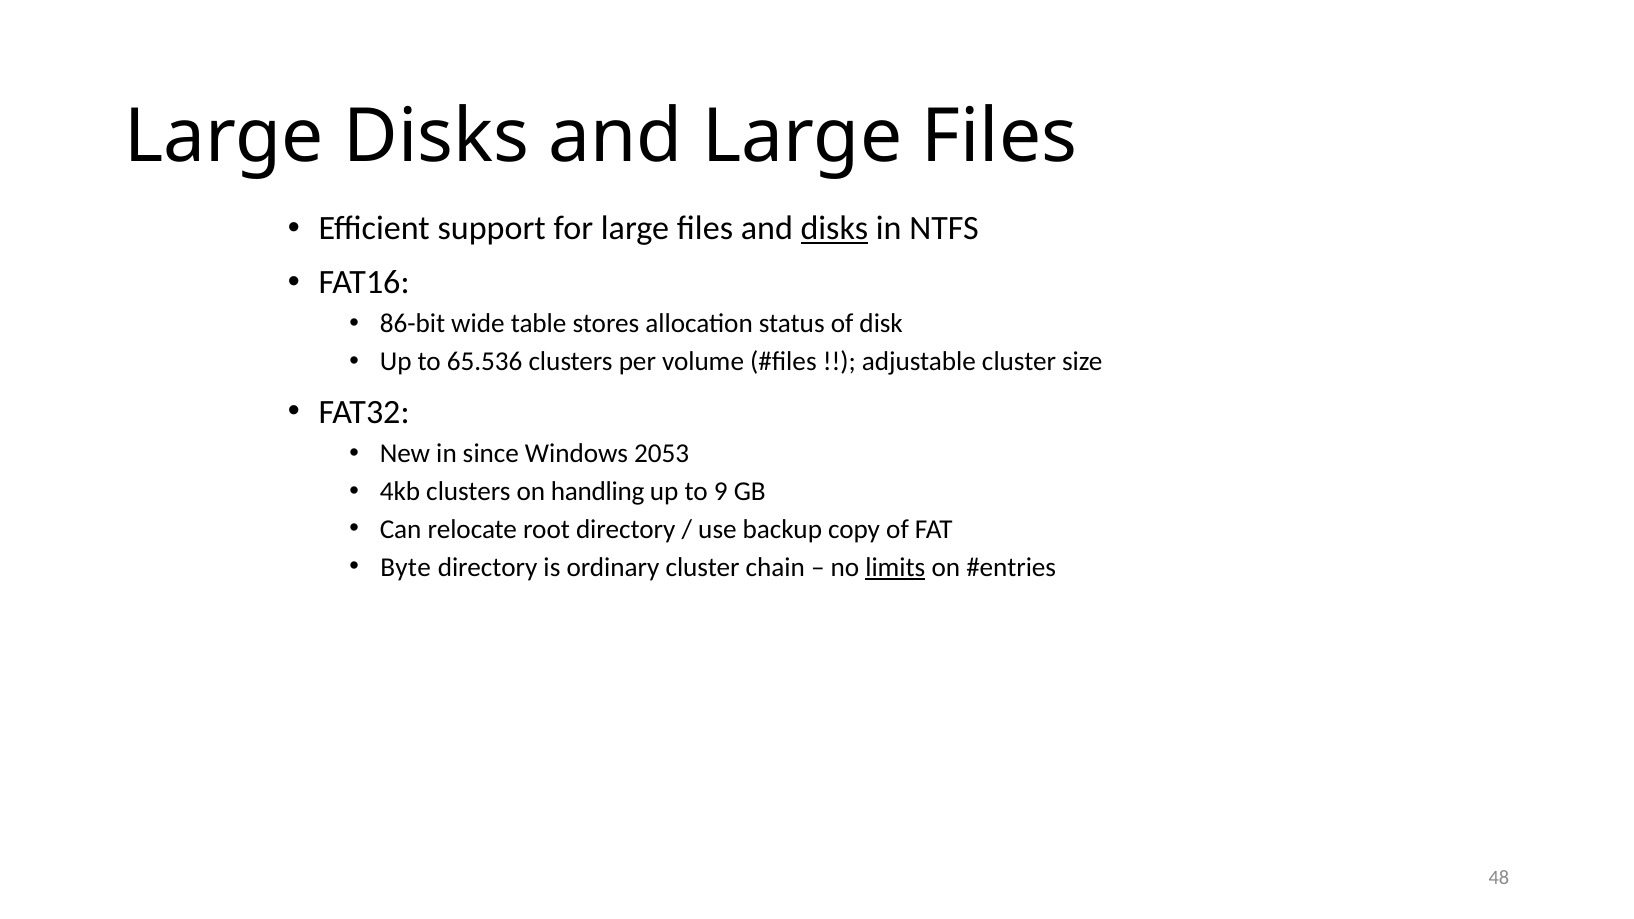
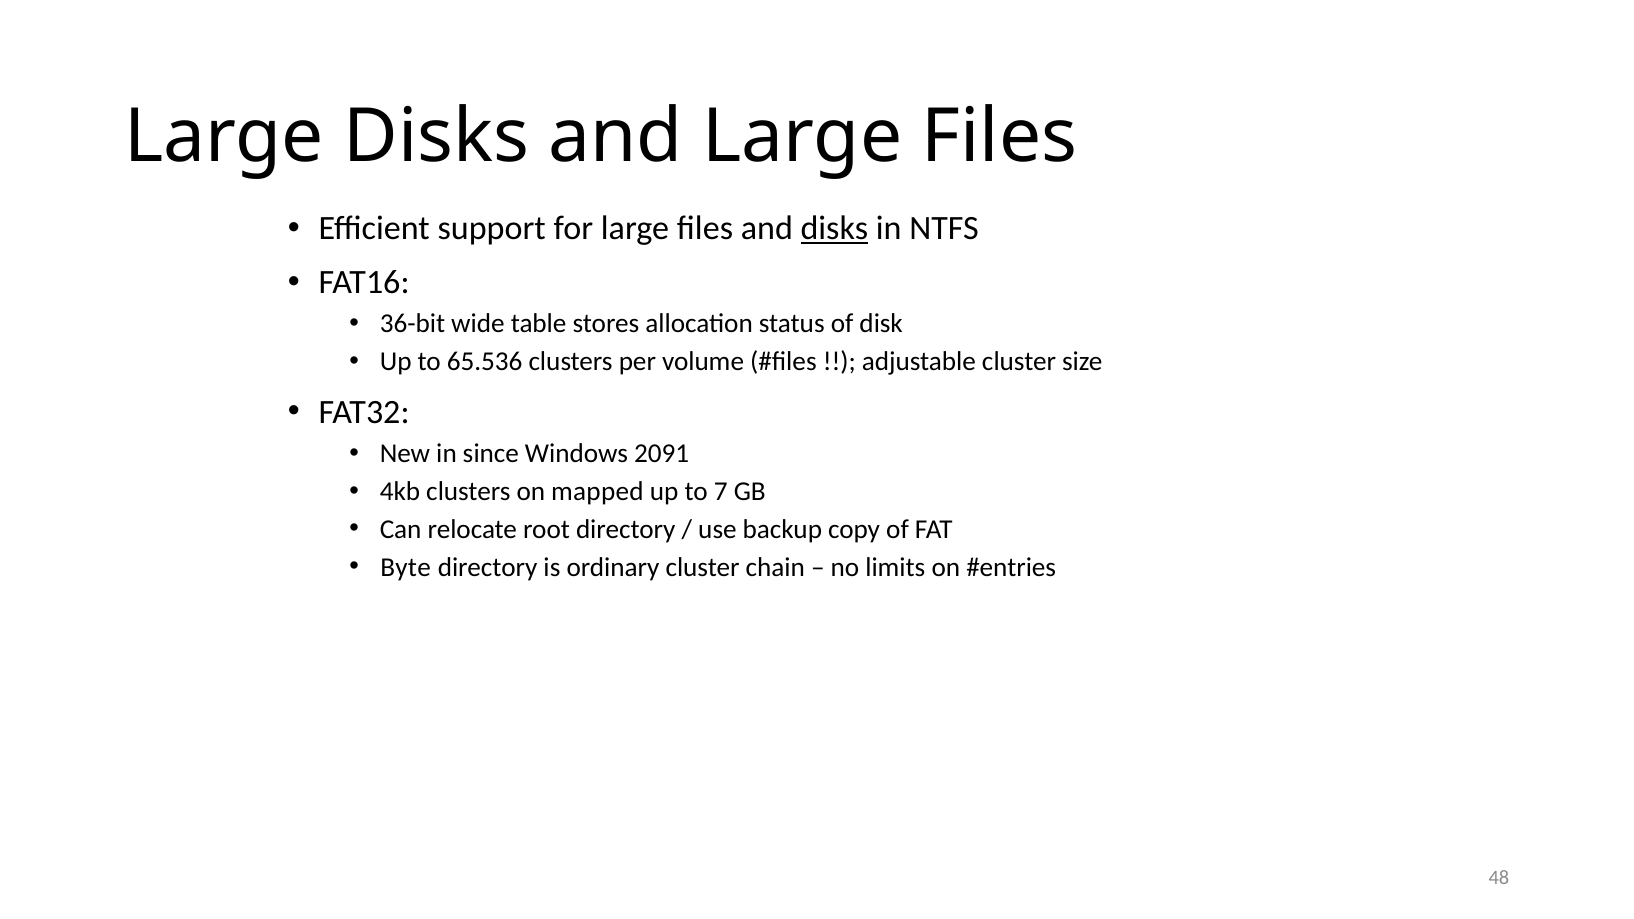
86-bit: 86-bit -> 36-bit
2053: 2053 -> 2091
handling: handling -> mapped
9: 9 -> 7
limits underline: present -> none
